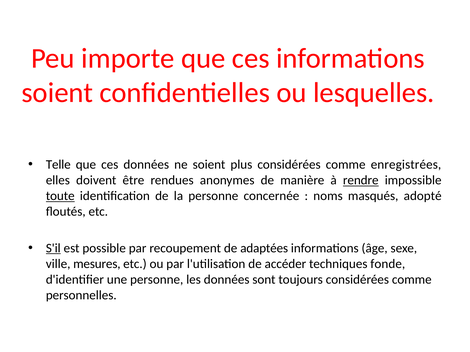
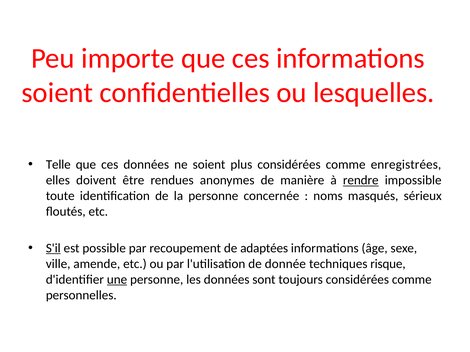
toute underline: present -> none
adopté: adopté -> sérieux
mesures: mesures -> amende
accéder: accéder -> donnée
fonde: fonde -> risque
une underline: none -> present
